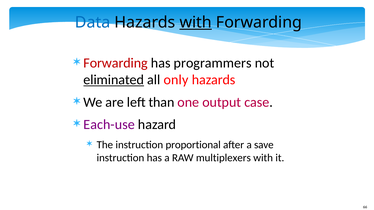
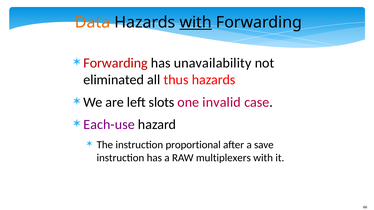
Data colour: blue -> orange
programmers: programmers -> unavailability
eliminated underline: present -> none
only: only -> thus
than: than -> slots
output: output -> invalid
